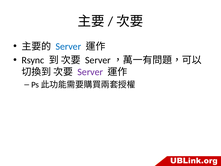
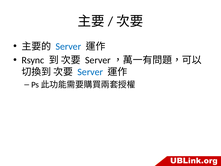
Server at (90, 72) colour: purple -> blue
